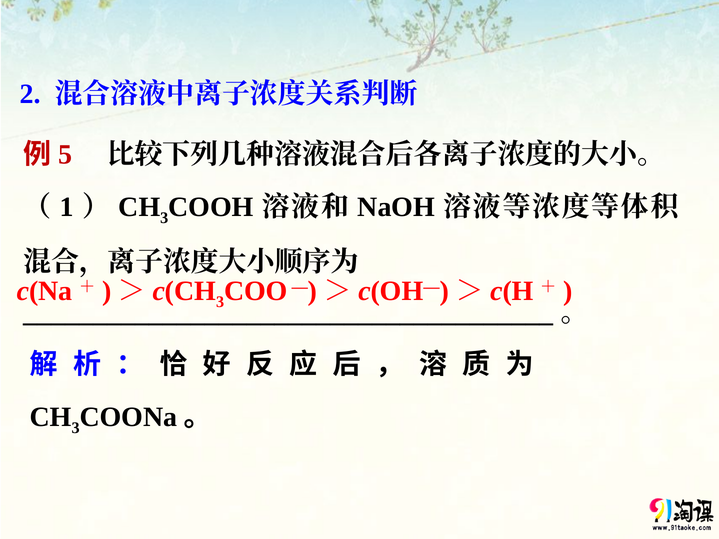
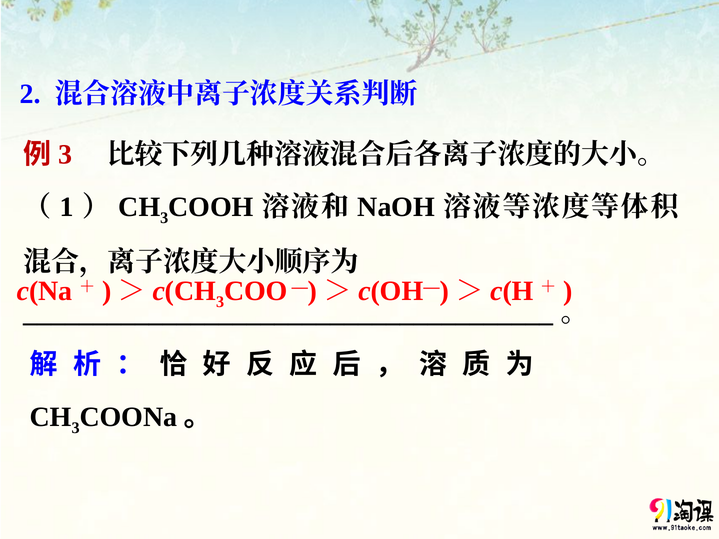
5 at (65, 154): 5 -> 3
